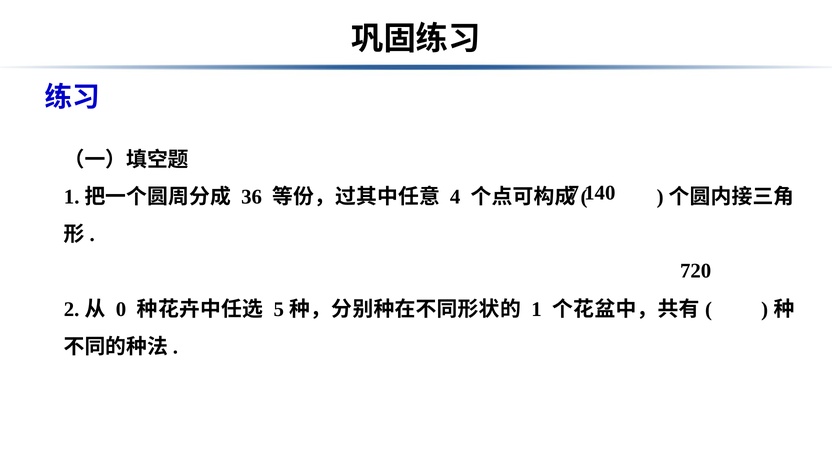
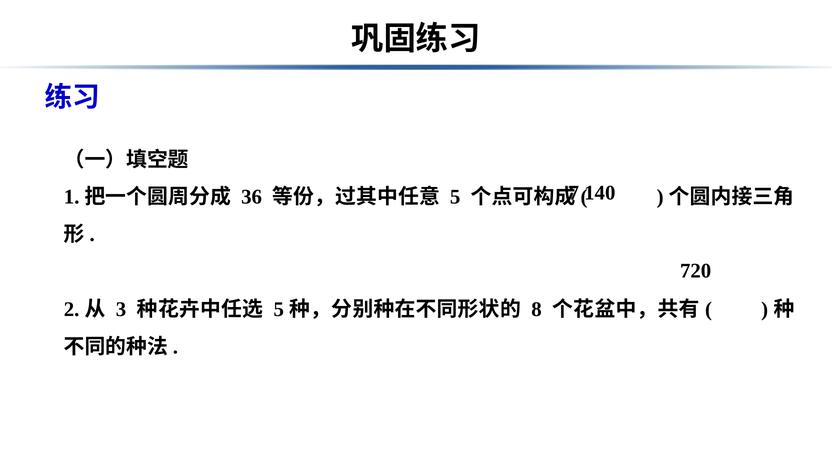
4 at (455, 197): 4 -> 5
0: 0 -> 3
1: 1 -> 8
